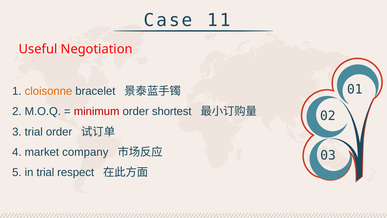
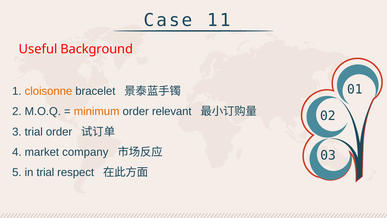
Negotiation: Negotiation -> Background
minimum colour: red -> orange
shortest: shortest -> relevant
